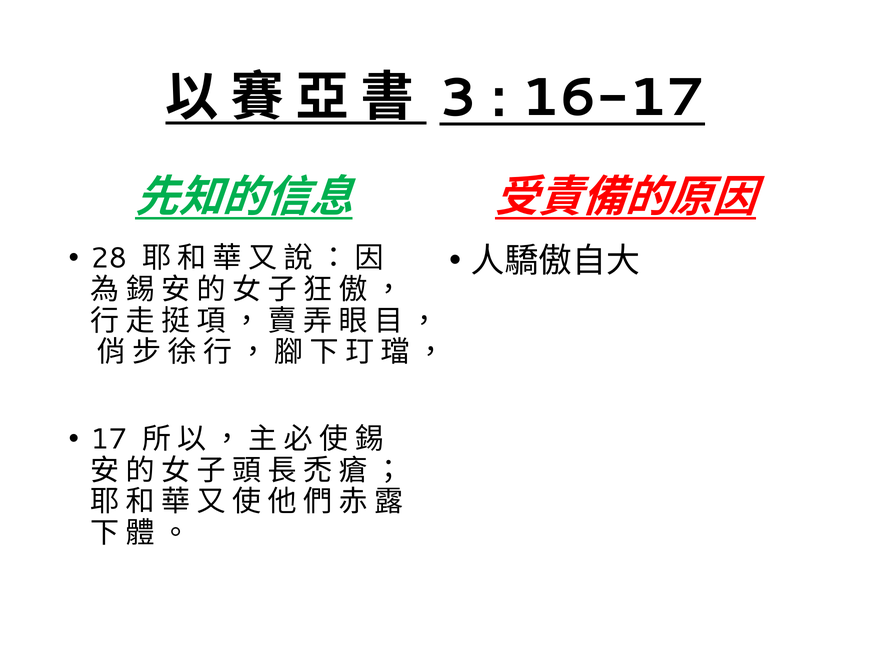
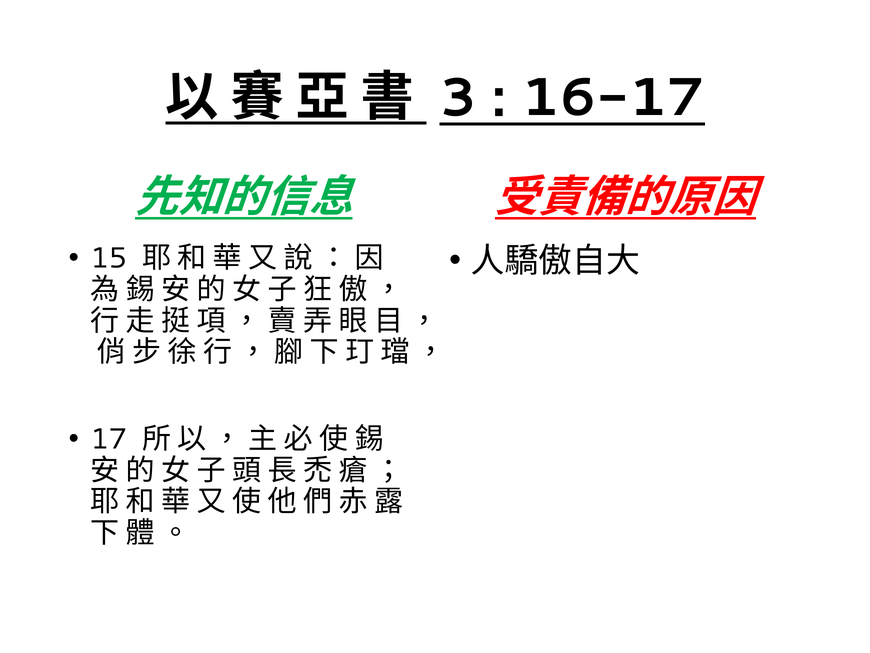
28: 28 -> 15
